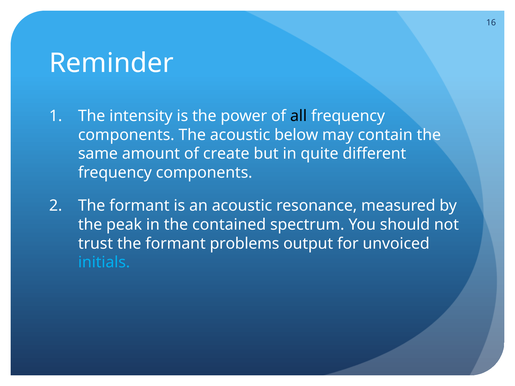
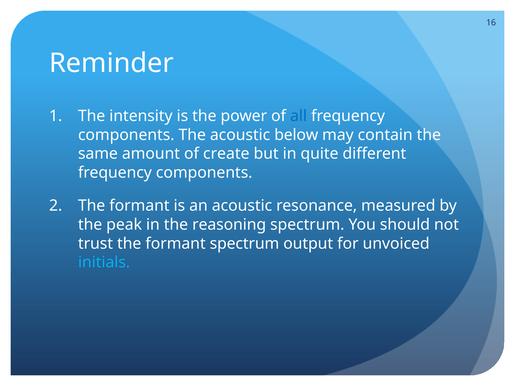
all colour: black -> blue
contained: contained -> reasoning
formant problems: problems -> spectrum
